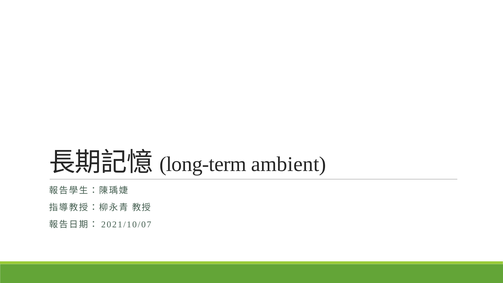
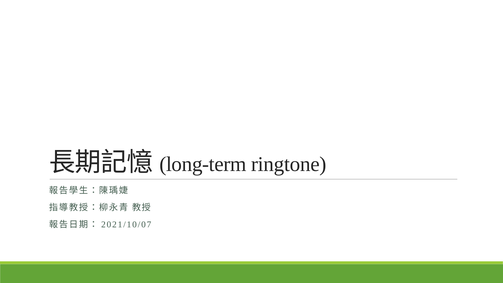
ambient: ambient -> ringtone
